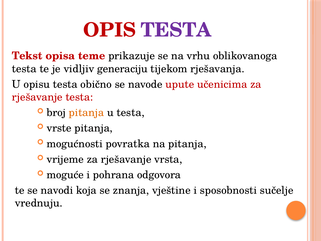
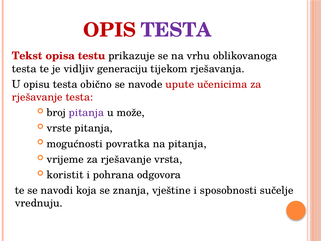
teme: teme -> testu
pitanja at (86, 113) colour: orange -> purple
u testa: testa -> može
moguće: moguće -> koristit
